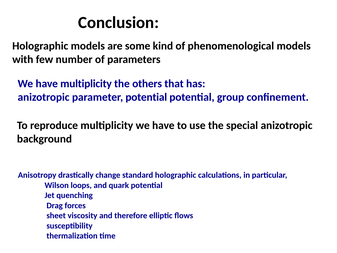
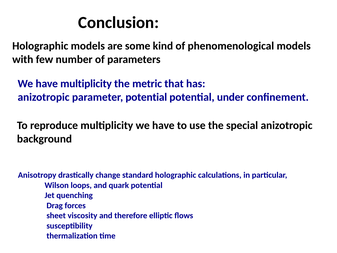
others: others -> metric
group: group -> under
